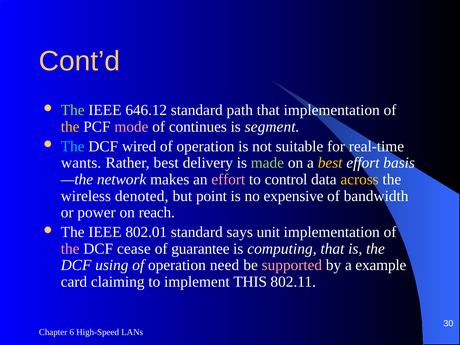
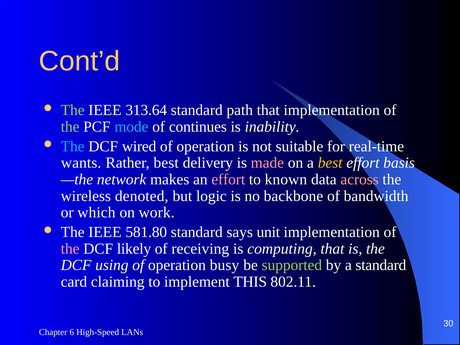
646.12: 646.12 -> 313.64
the at (70, 127) colour: yellow -> light green
mode colour: pink -> light blue
segment: segment -> inability
made colour: light green -> pink
control: control -> known
across colour: yellow -> pink
point: point -> logic
expensive: expensive -> backbone
power: power -> which
reach: reach -> work
802.01: 802.01 -> 581.80
cease: cease -> likely
guarantee: guarantee -> receiving
need: need -> busy
supported colour: pink -> light green
a example: example -> standard
